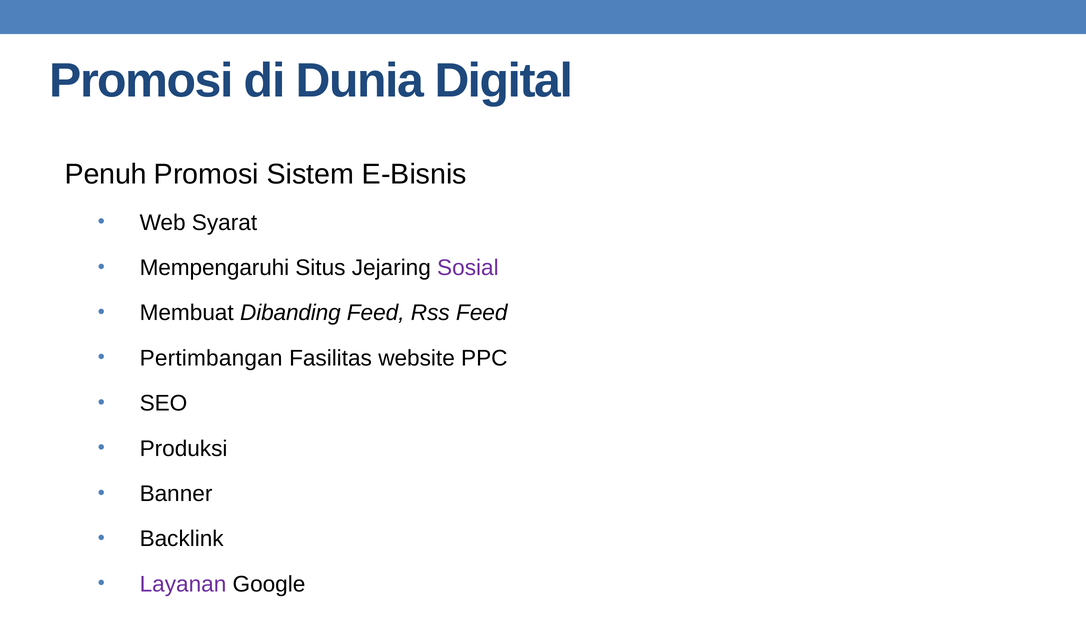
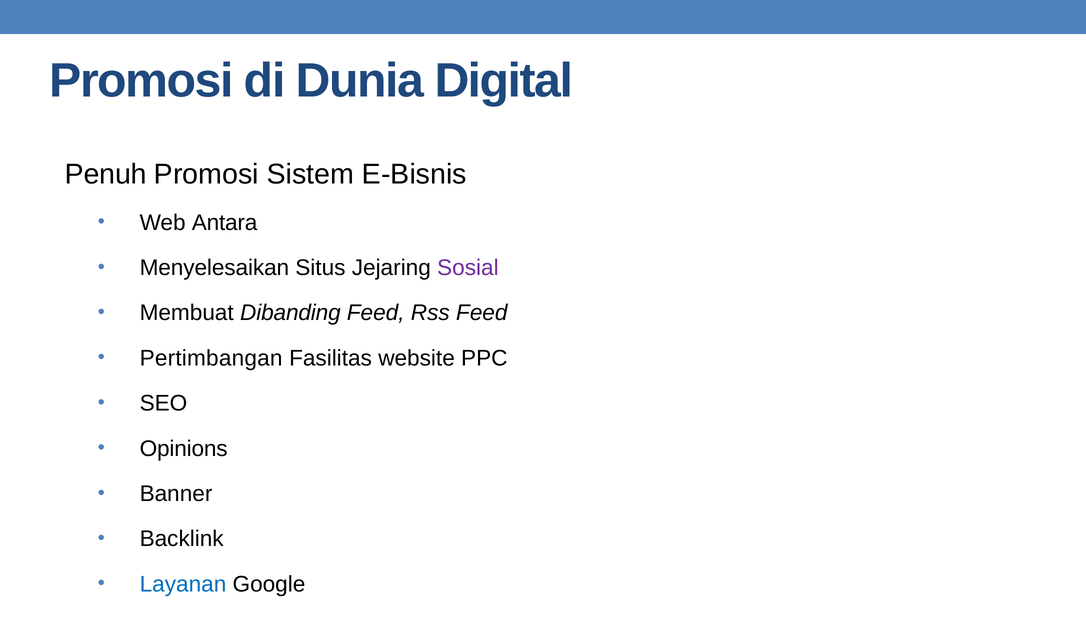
Syarat: Syarat -> Antara
Mempengaruhi: Mempengaruhi -> Menyelesaikan
Produksi: Produksi -> Opinions
Layanan colour: purple -> blue
